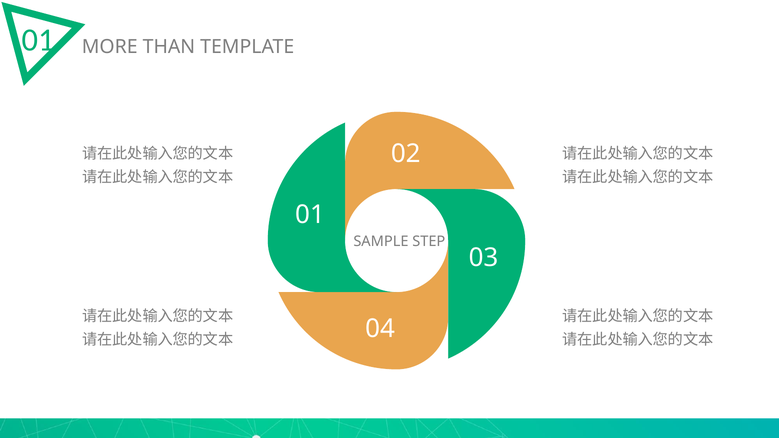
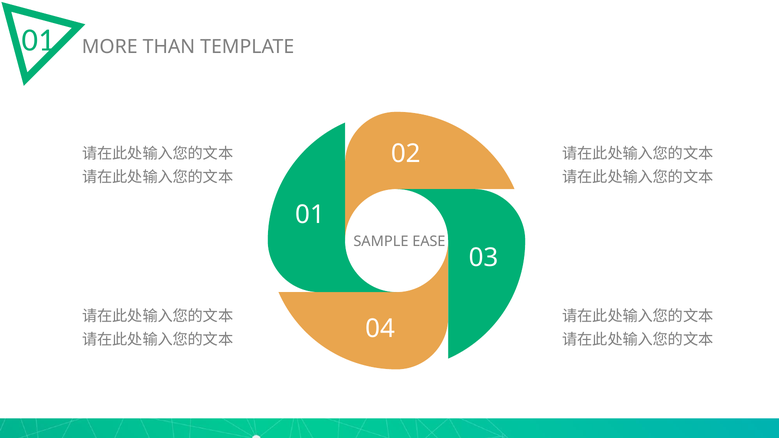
STEP: STEP -> EASE
